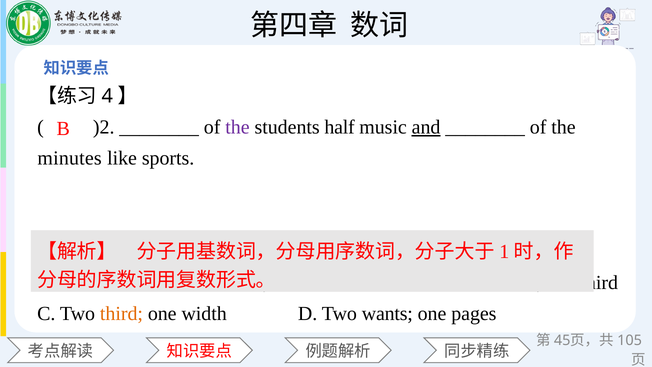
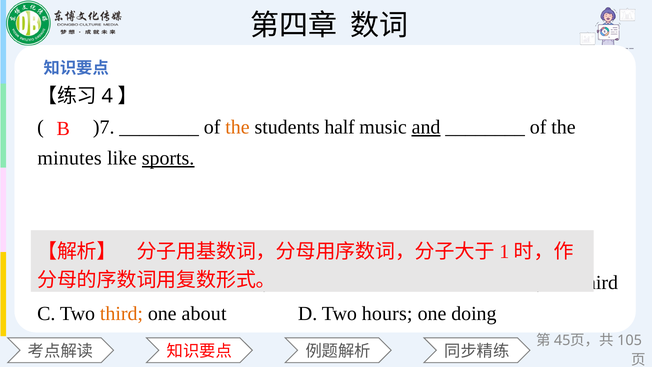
)2: )2 -> )7
the at (237, 127) colour: purple -> orange
sports underline: none -> present
width: width -> about
wants: wants -> hours
pages: pages -> doing
